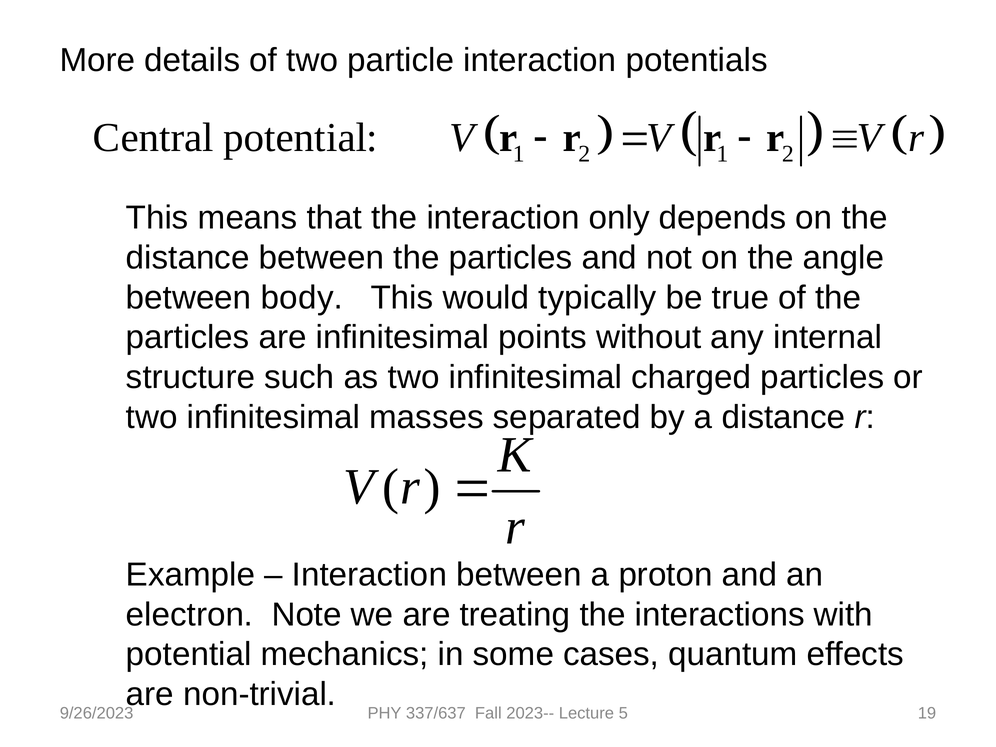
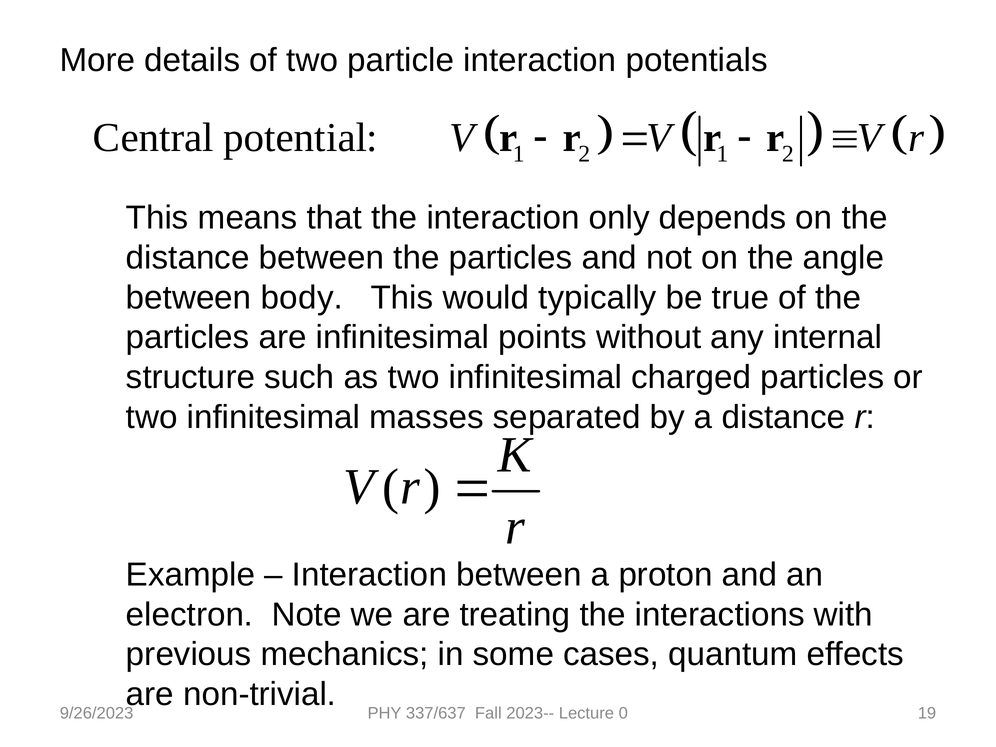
potential at (189, 654): potential -> previous
5: 5 -> 0
